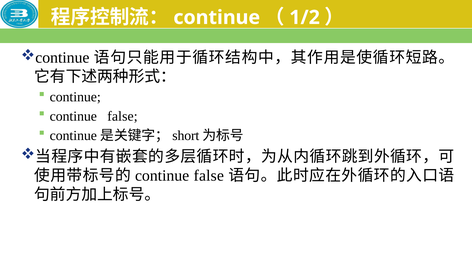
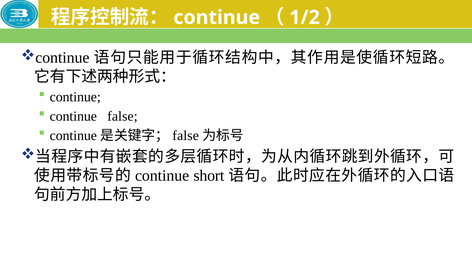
short at (186, 135): short -> false
false at (209, 175): false -> short
